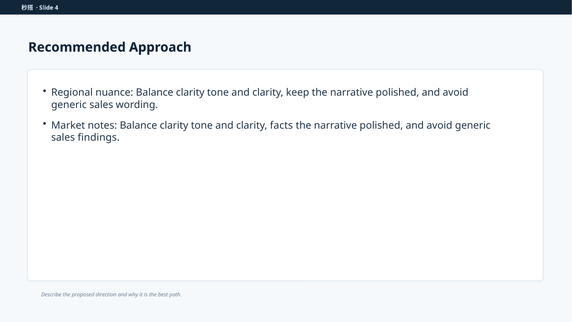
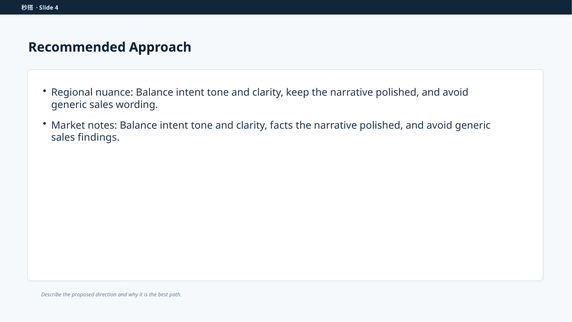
nuance Balance clarity: clarity -> intent
notes Balance clarity: clarity -> intent
